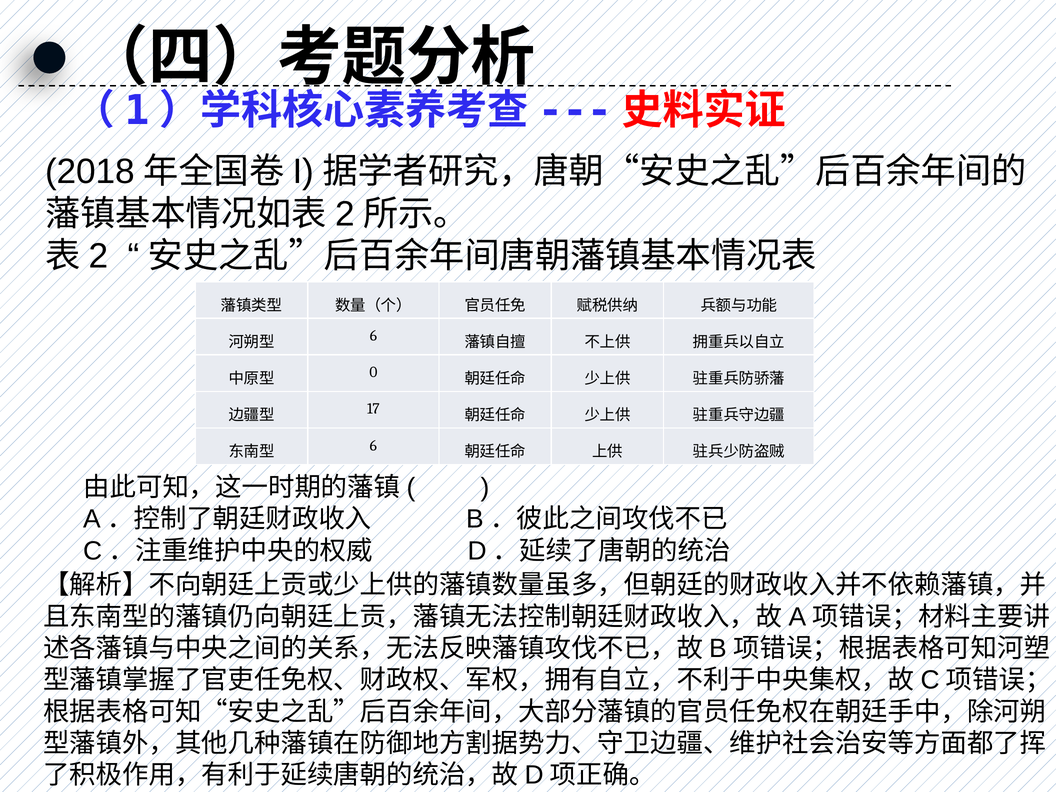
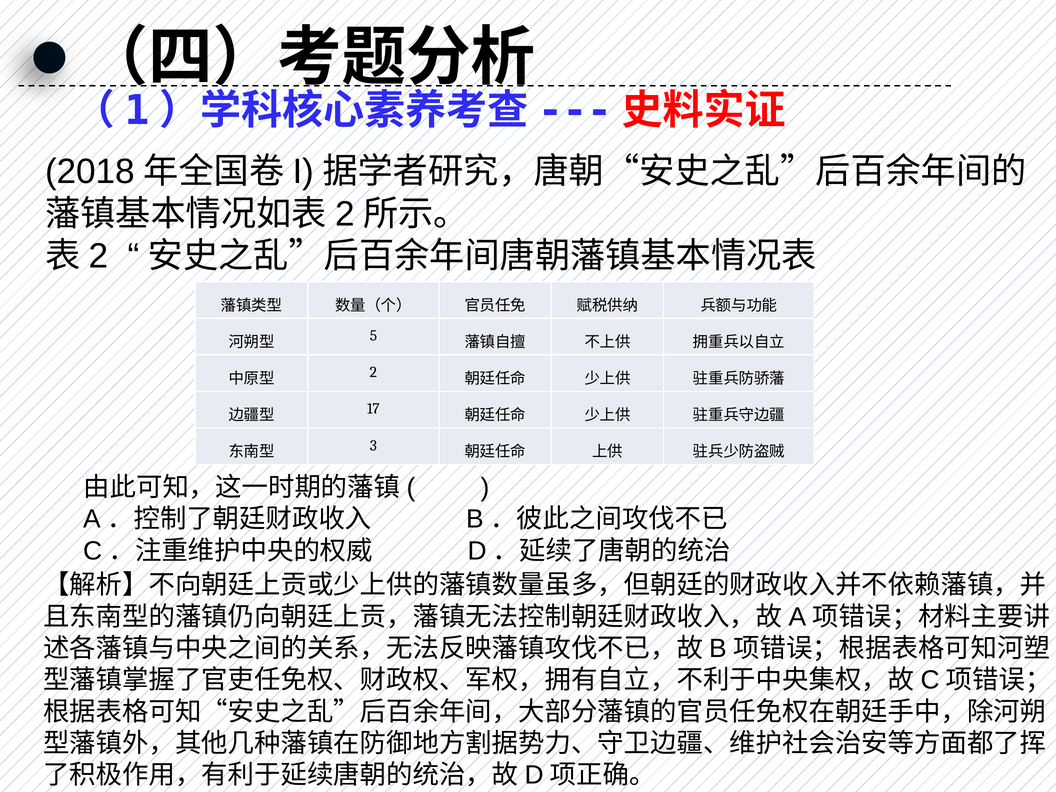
6 at (373, 336): 6 -> 5
0: 0 -> 2
6 at (373, 445): 6 -> 3
